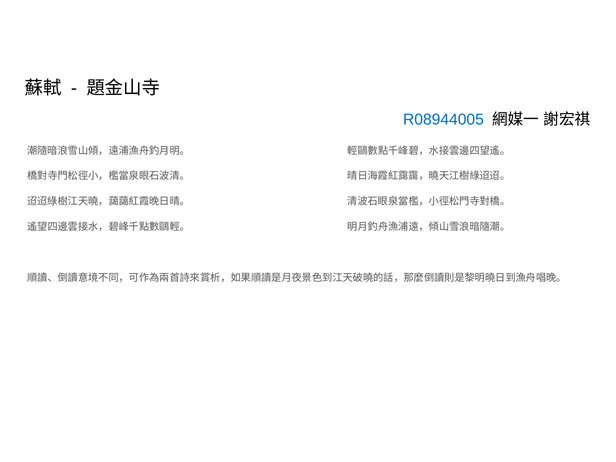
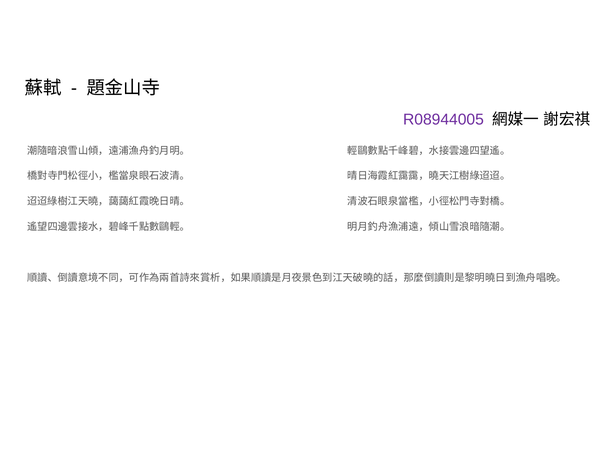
R08944005 colour: blue -> purple
